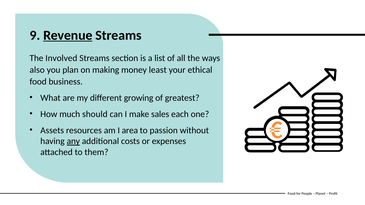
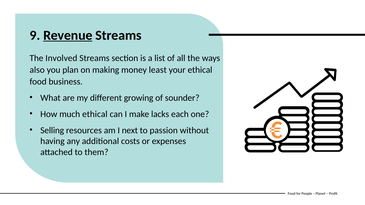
greatest: greatest -> sounder
much should: should -> ethical
sales: sales -> lacks
Assets: Assets -> Selling
area: area -> next
any underline: present -> none
